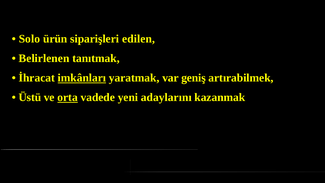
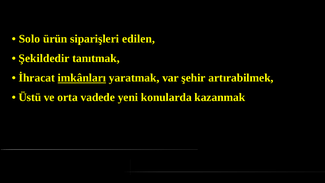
Belirlenen: Belirlenen -> Şekildedir
geniş: geniş -> şehir
orta underline: present -> none
adaylarını: adaylarını -> konularda
